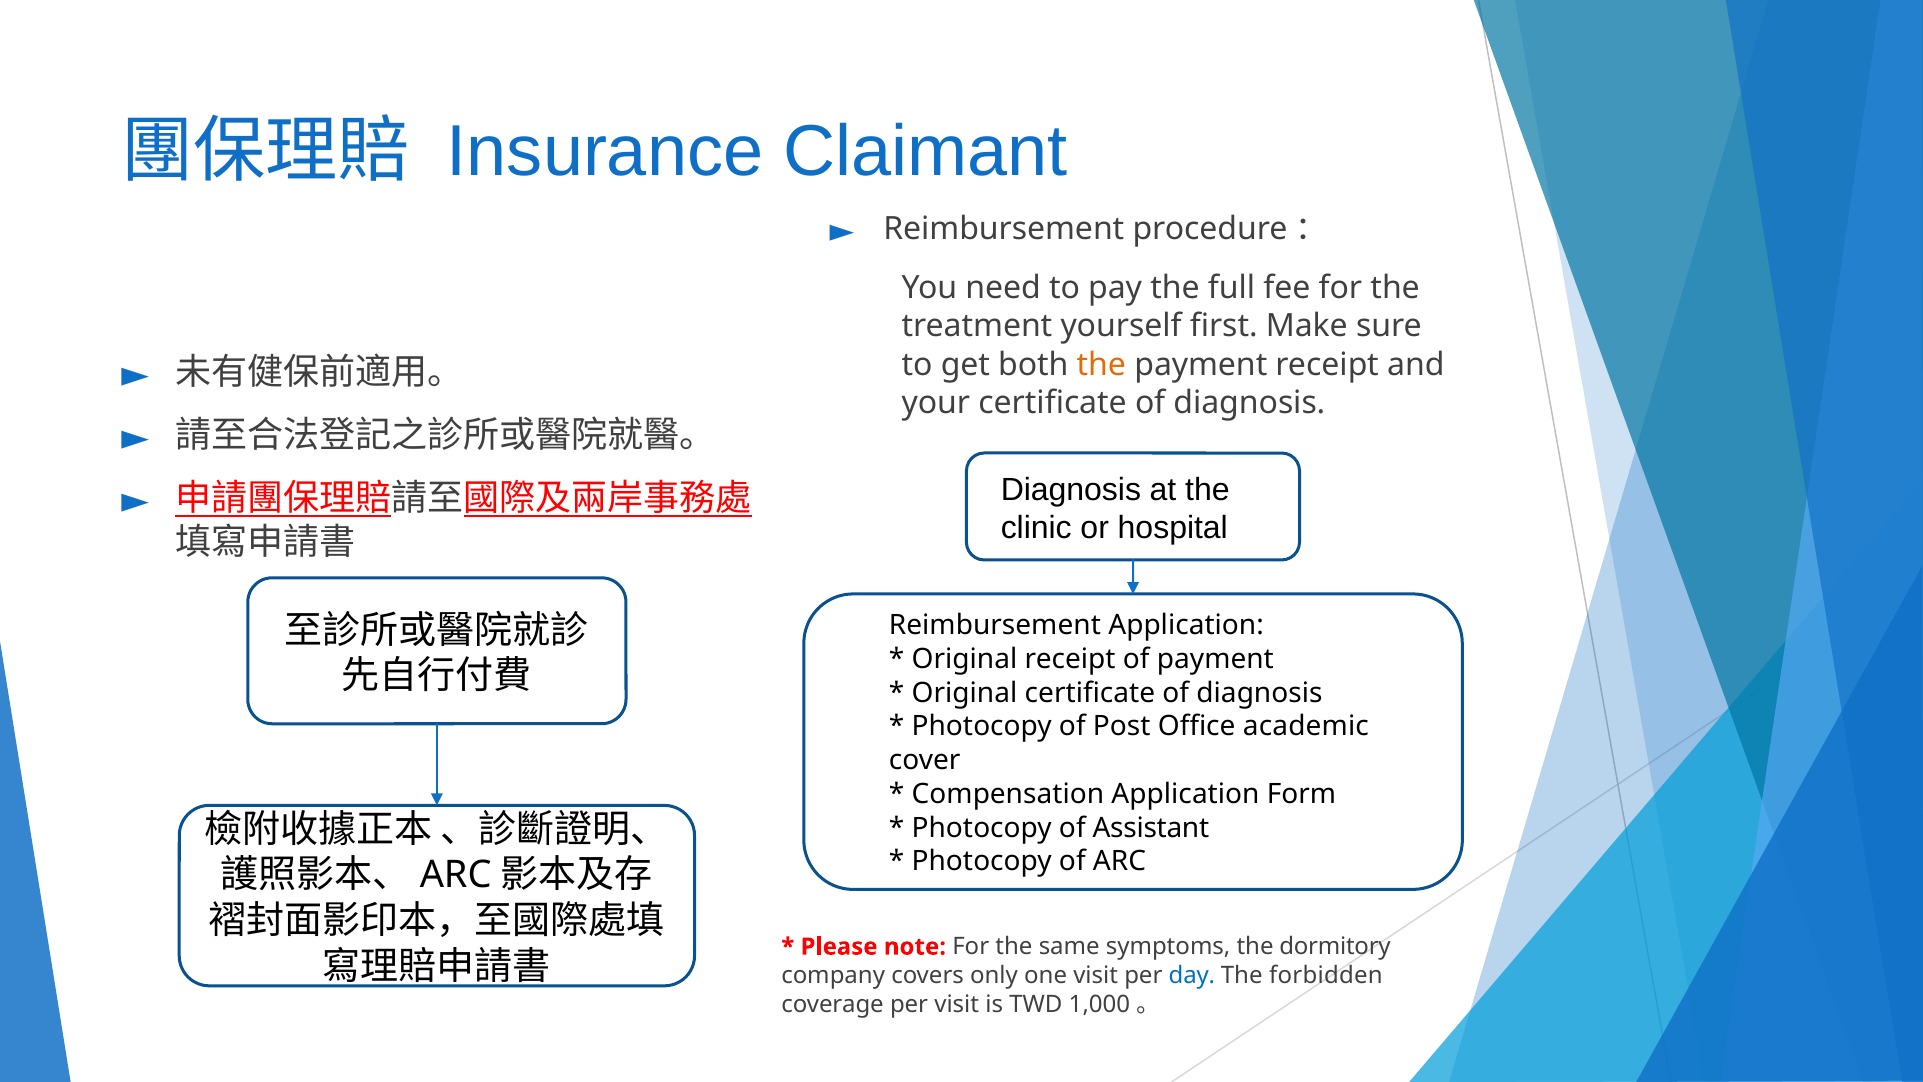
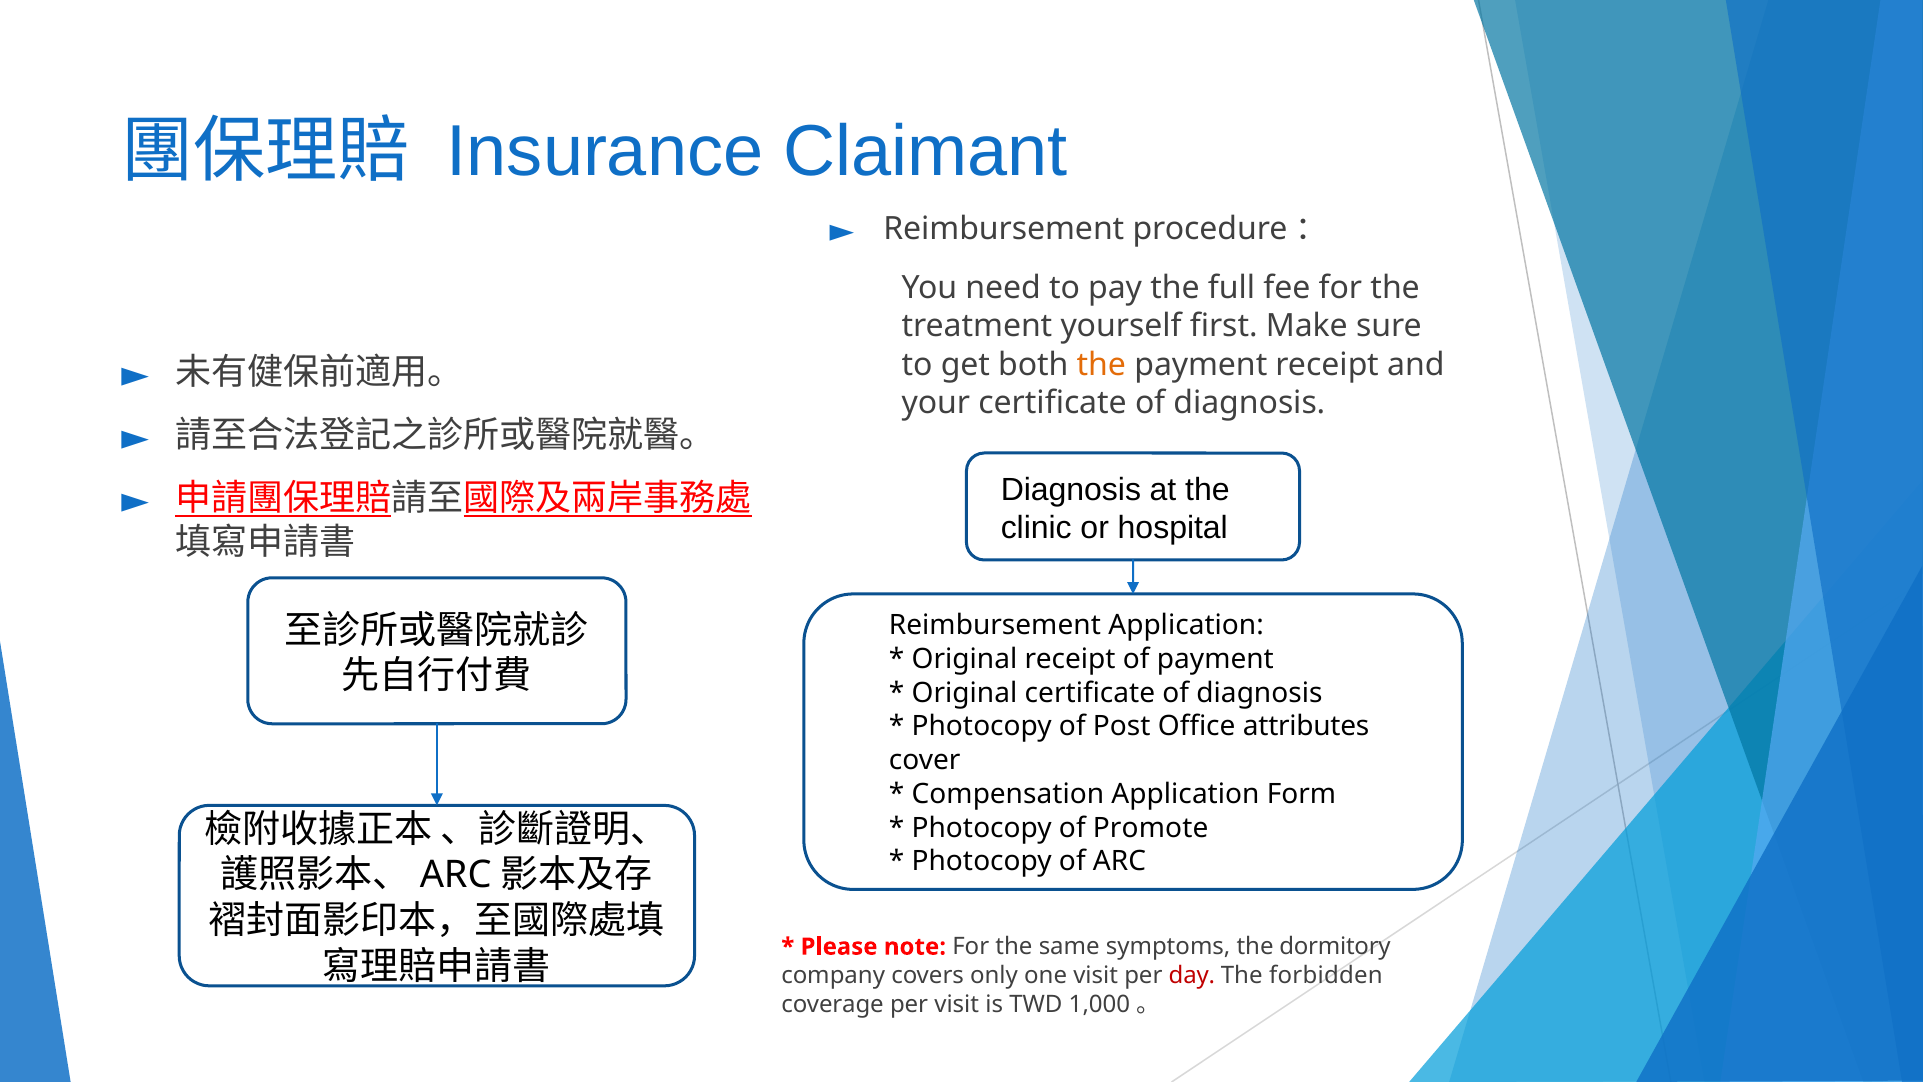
academic: academic -> attributes
Assistant: Assistant -> Promote
day colour: blue -> red
